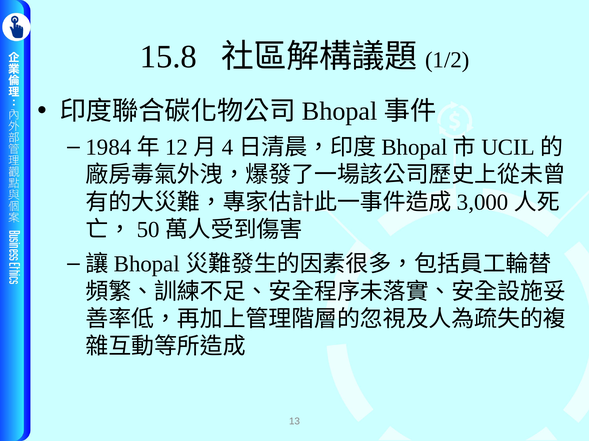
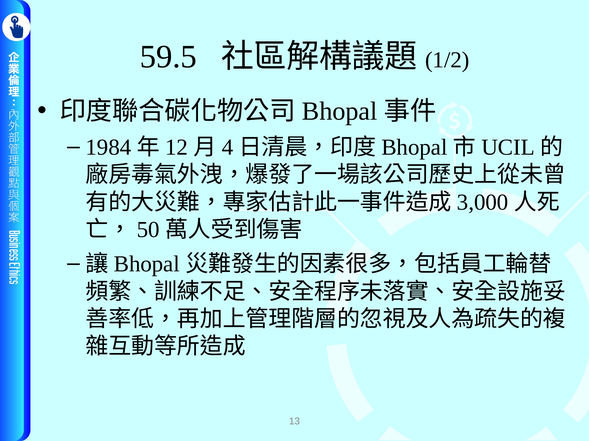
15.8: 15.8 -> 59.5
